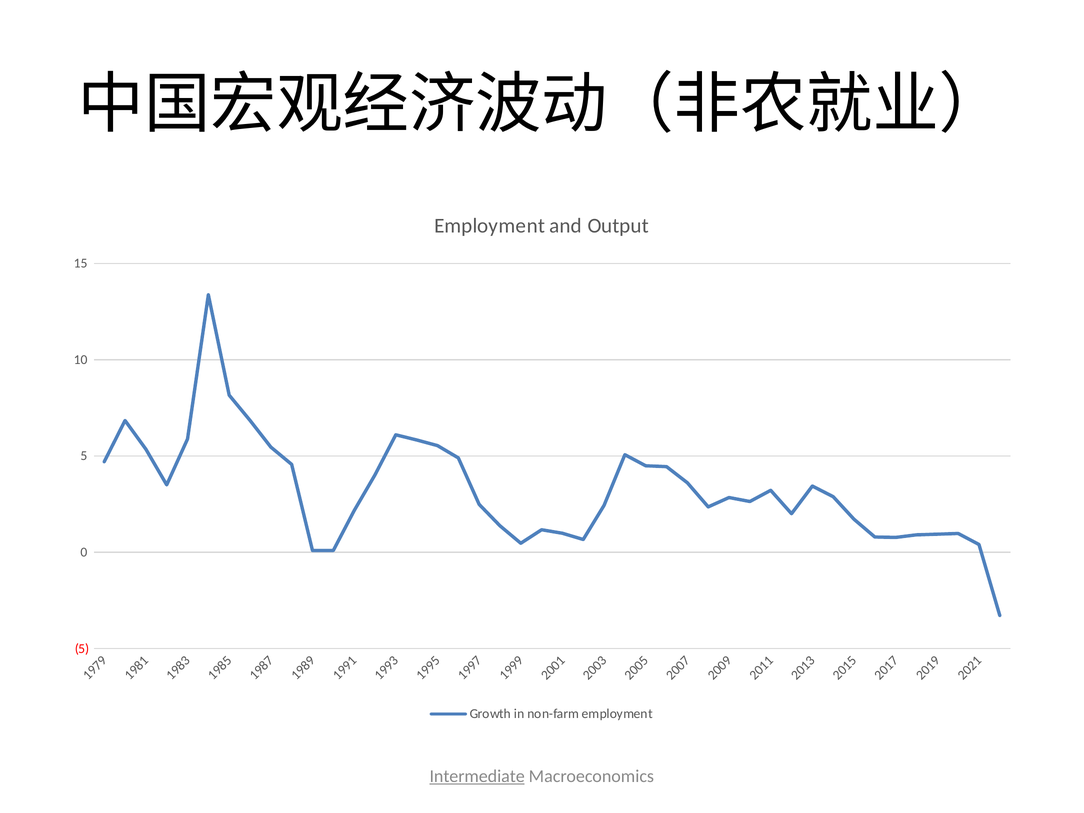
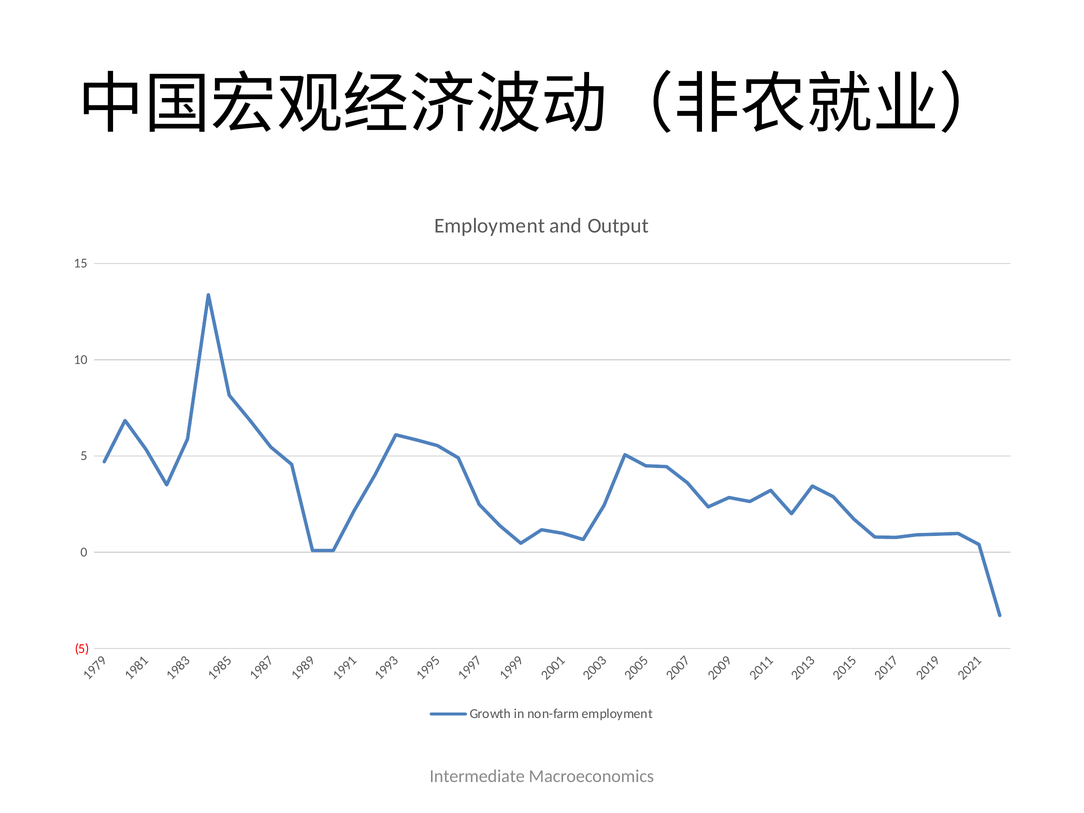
Intermediate underline: present -> none
